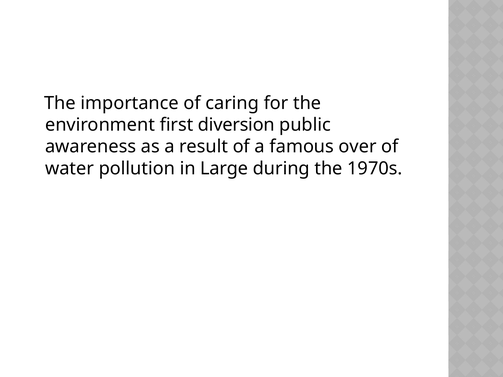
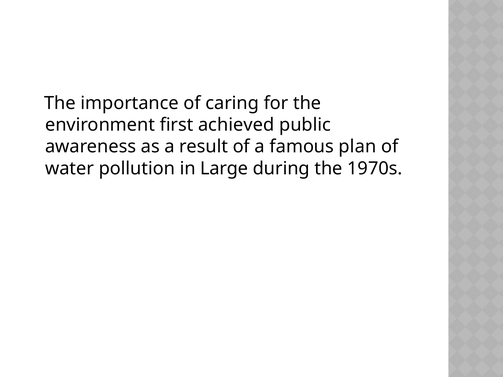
diversion: diversion -> achieved
over: over -> plan
